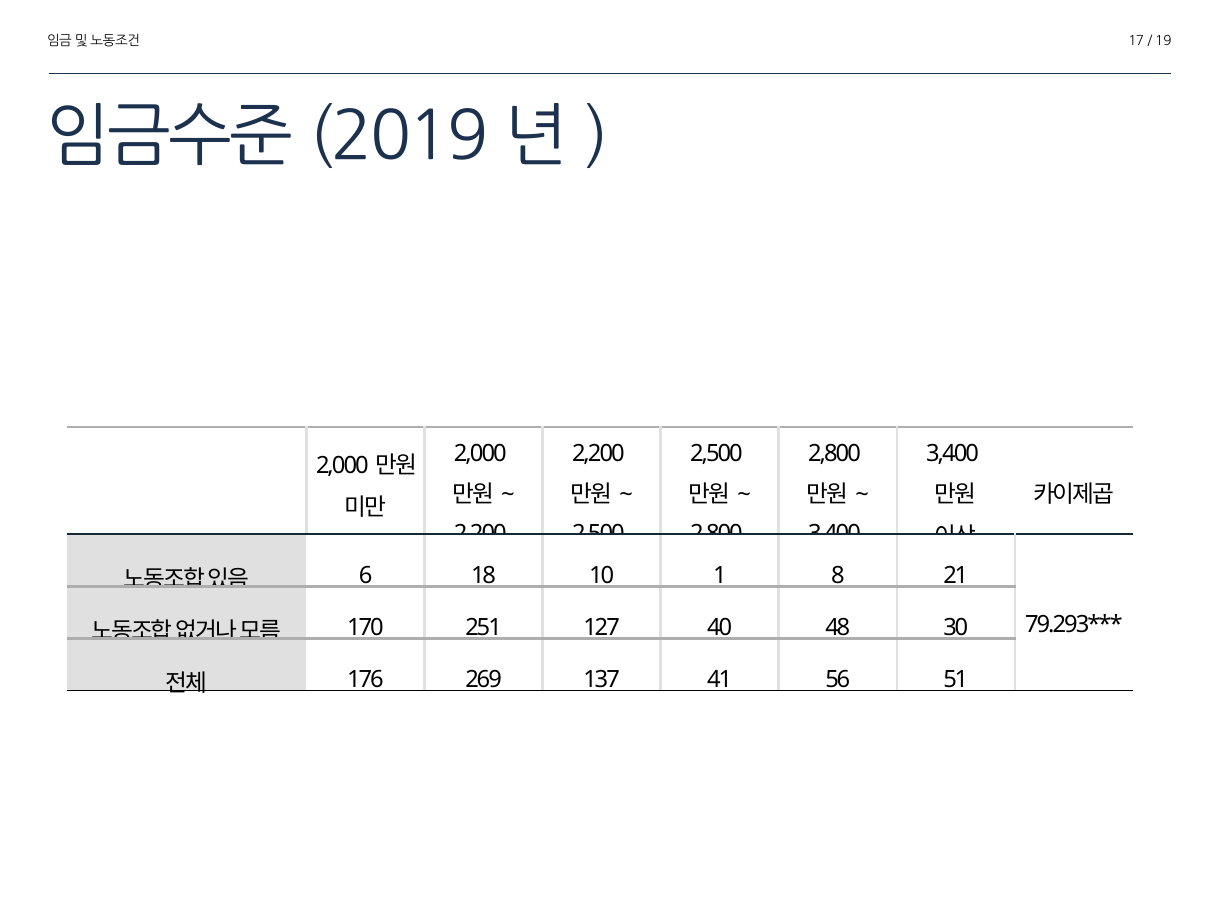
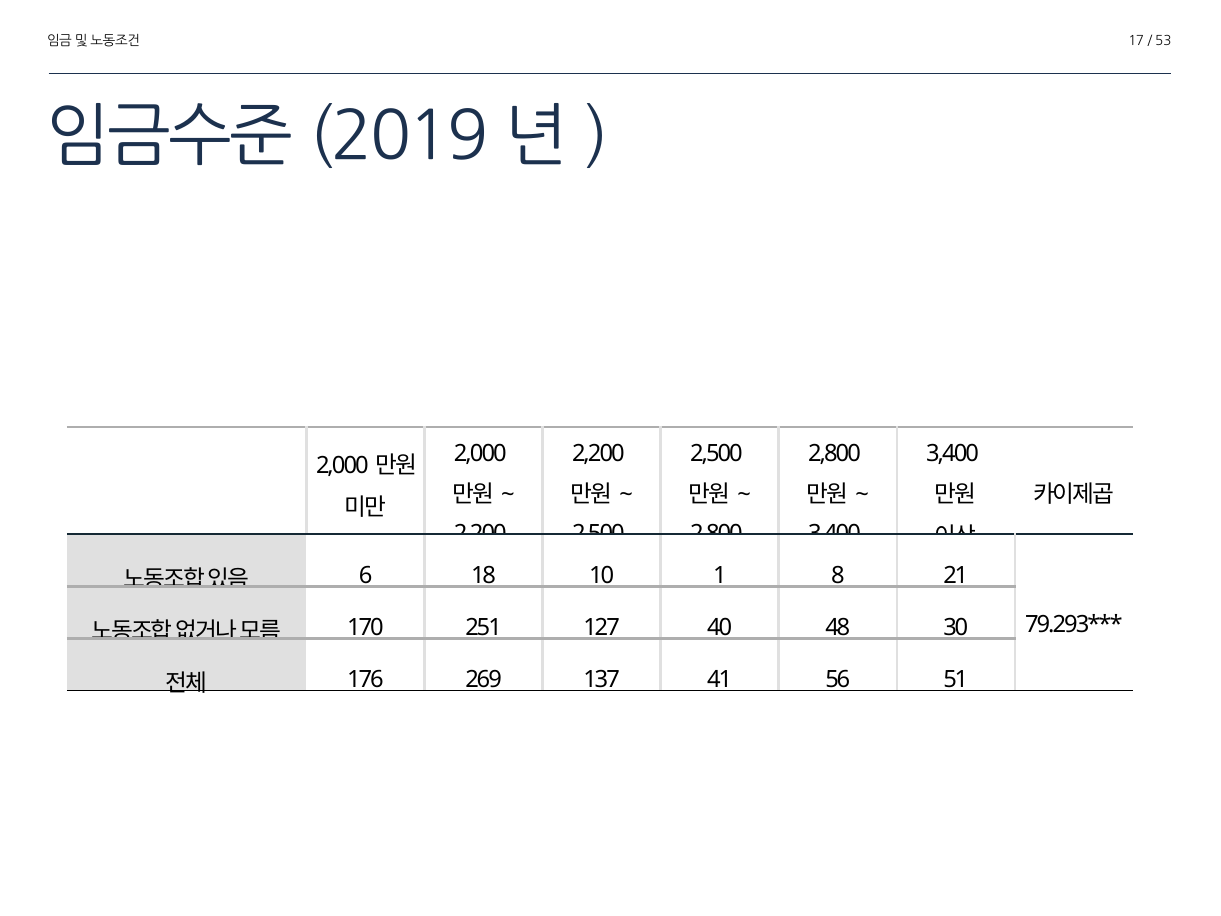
19: 19 -> 53
